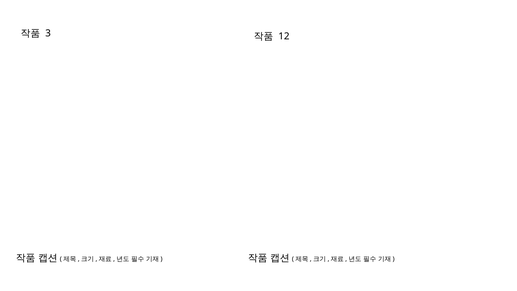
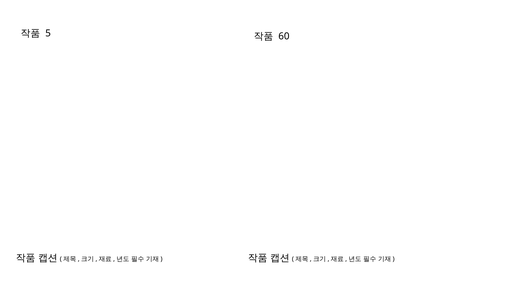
3: 3 -> 5
12: 12 -> 60
